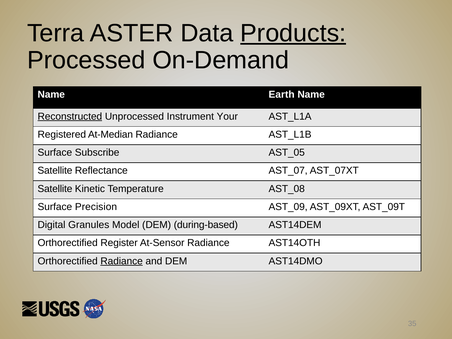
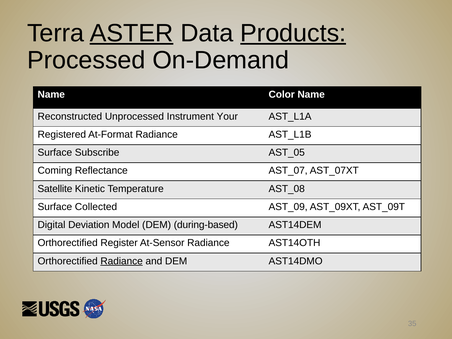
ASTER underline: none -> present
Earth: Earth -> Color
Reconstructed underline: present -> none
At-Median: At-Median -> At-Format
Satellite at (55, 171): Satellite -> Coming
Precision: Precision -> Collected
Granules: Granules -> Deviation
